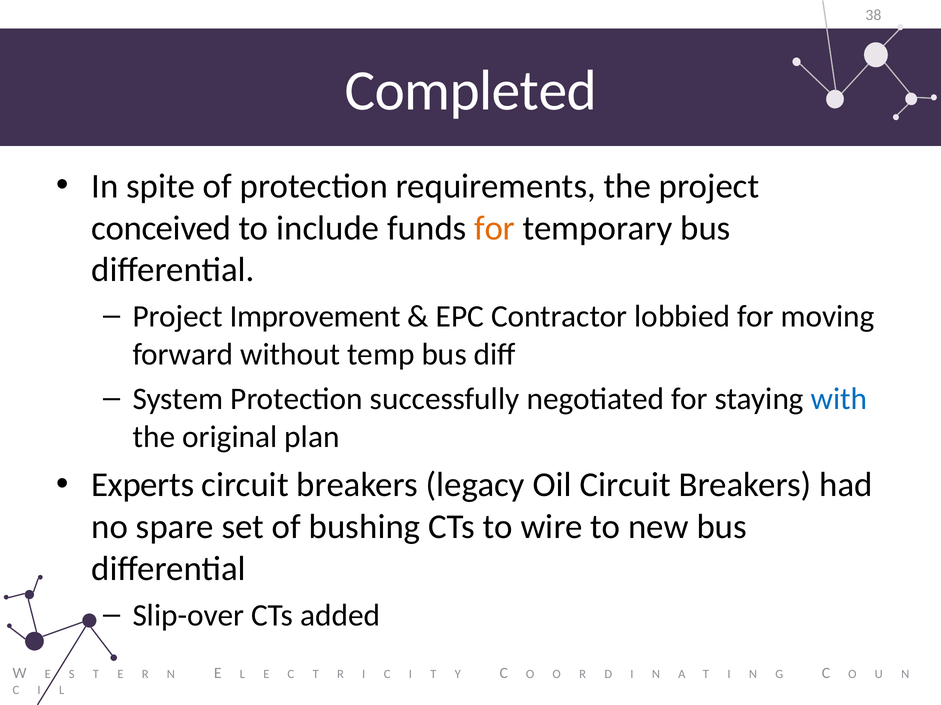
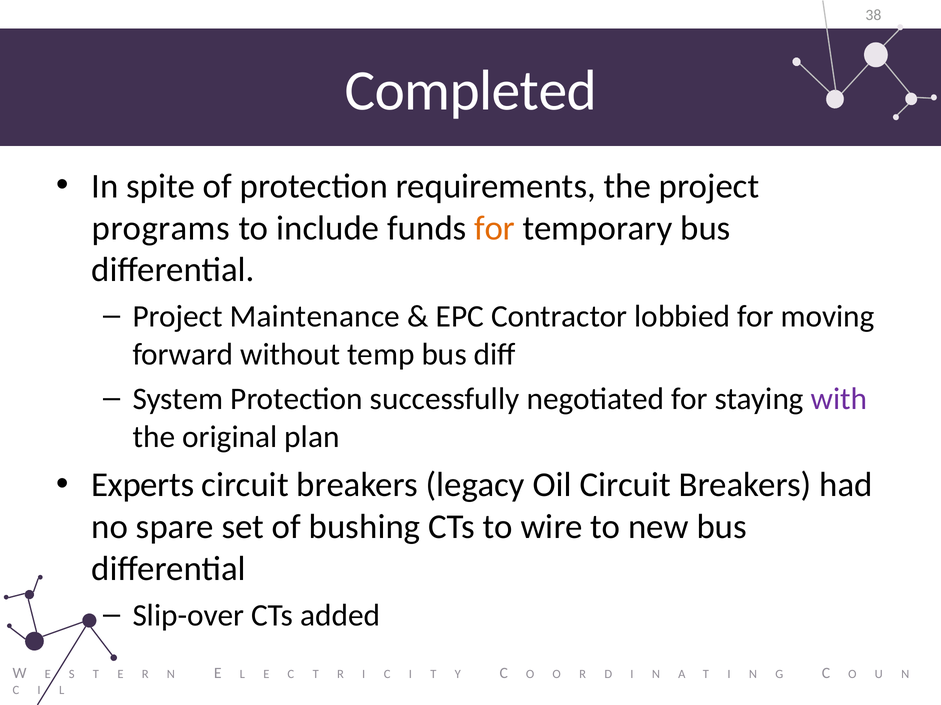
conceived: conceived -> programs
Improvement: Improvement -> Maintenance
with colour: blue -> purple
